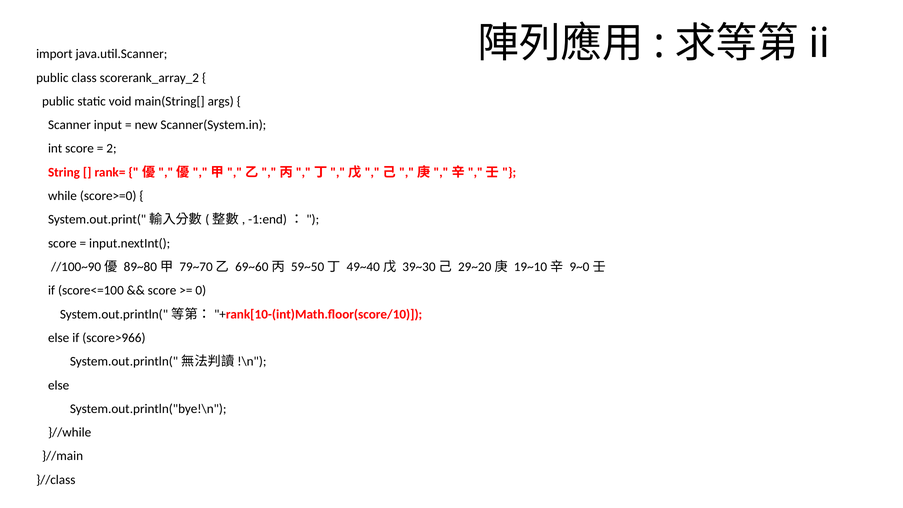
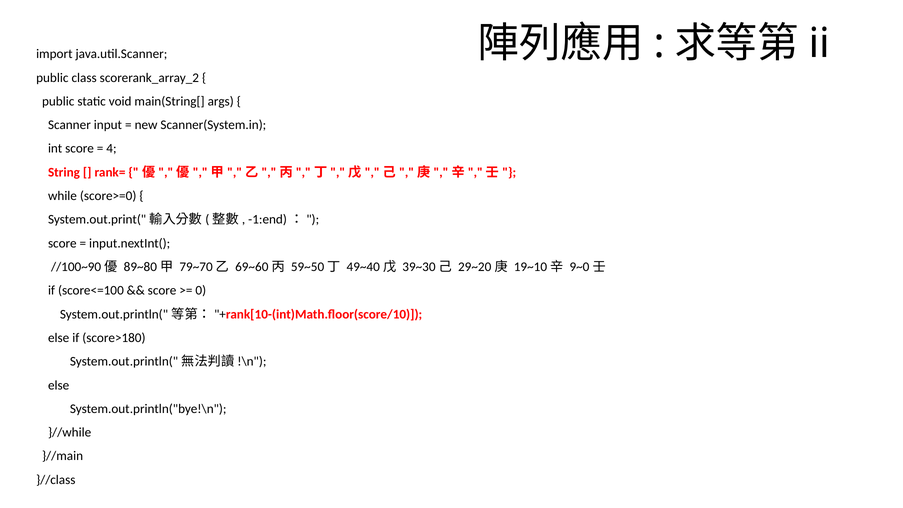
2: 2 -> 4
score>966: score>966 -> score>180
